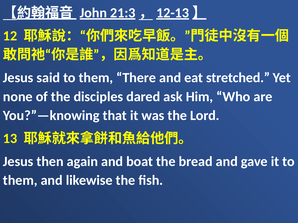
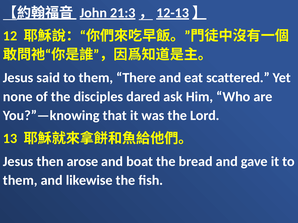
stretched: stretched -> scattered
again: again -> arose
